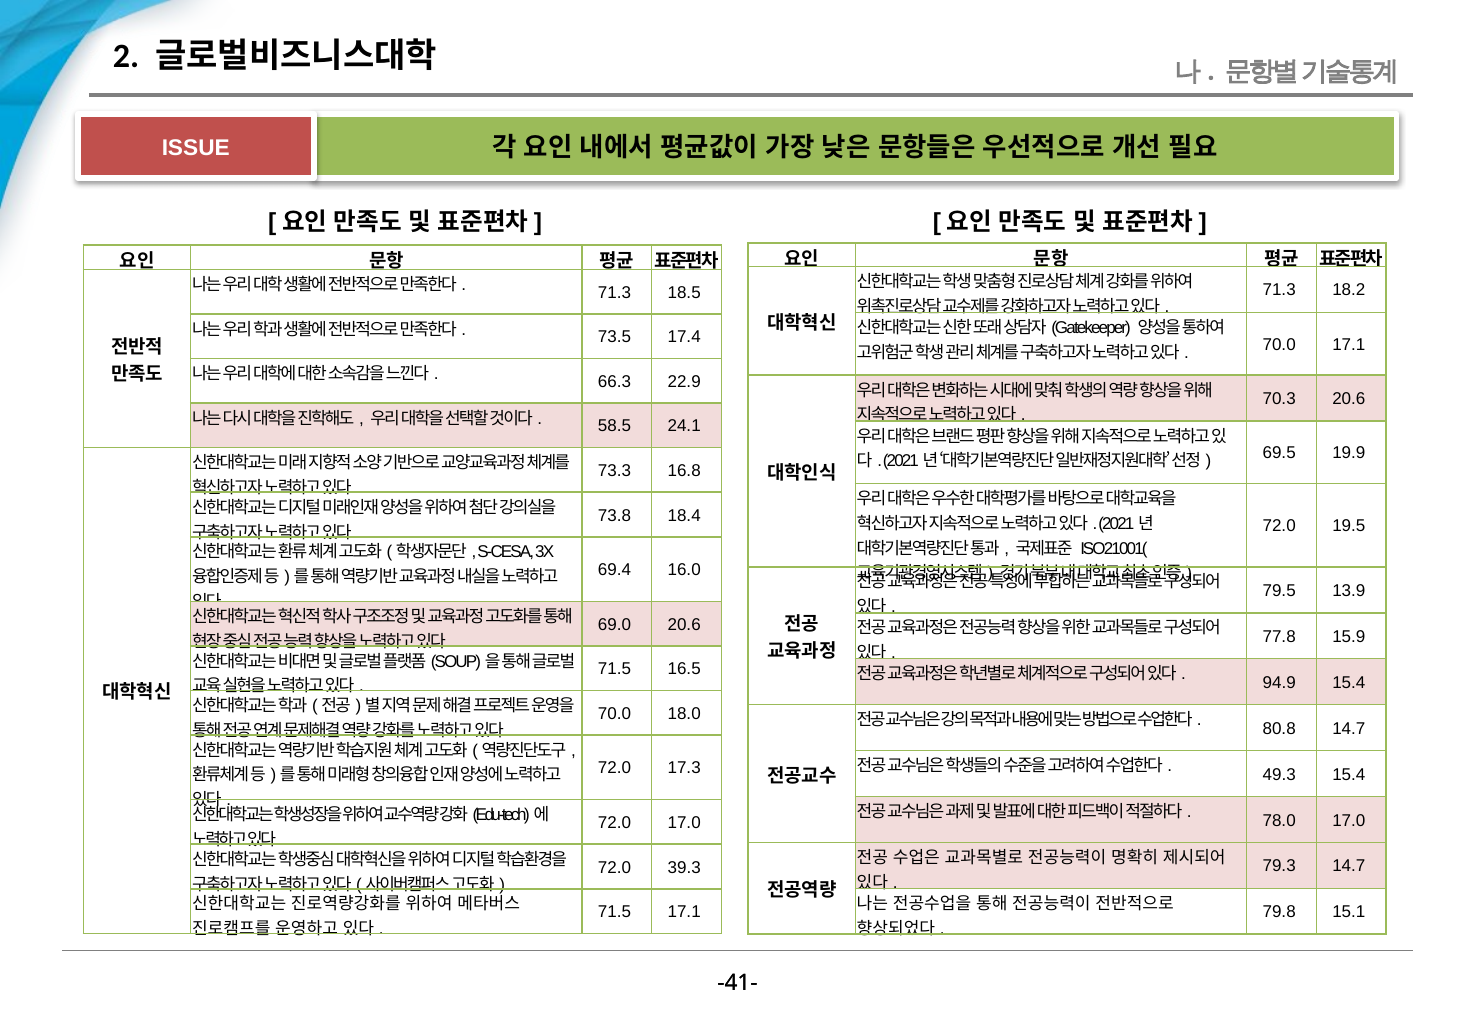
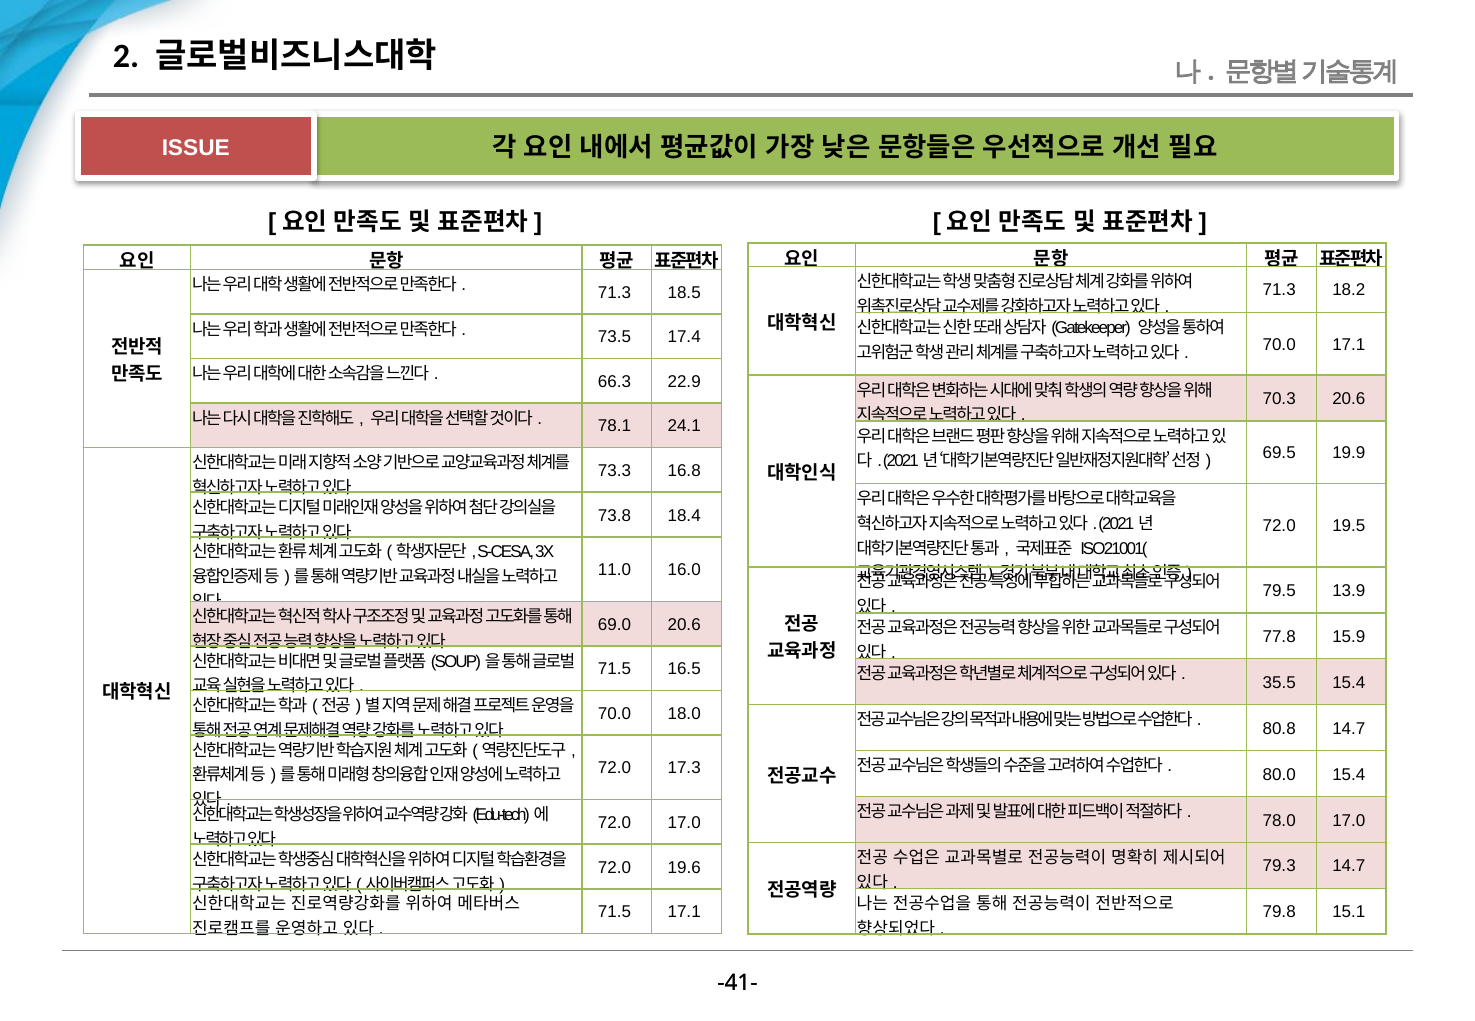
58.5: 58.5 -> 78.1
69.4: 69.4 -> 11.0
94.9: 94.9 -> 35.5
49.3: 49.3 -> 80.0
39.3: 39.3 -> 19.6
